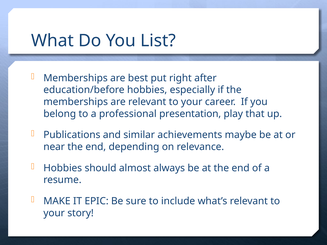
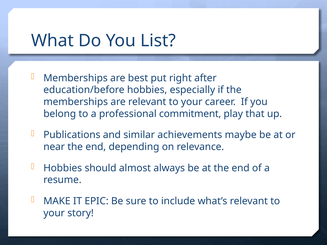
presentation: presentation -> commitment
